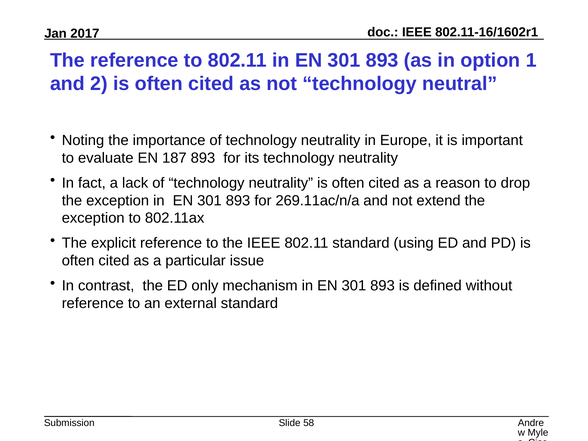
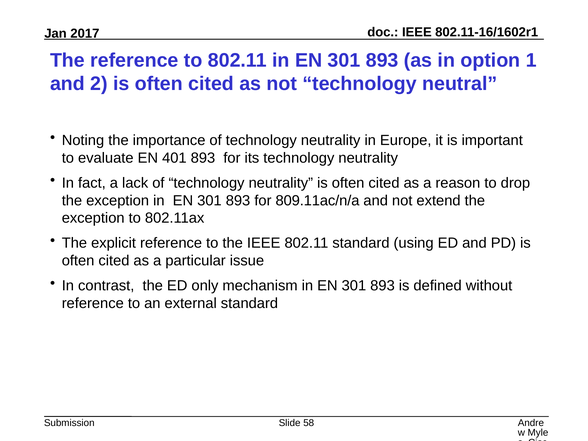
187: 187 -> 401
269.11ac/n/a: 269.11ac/n/a -> 809.11ac/n/a
